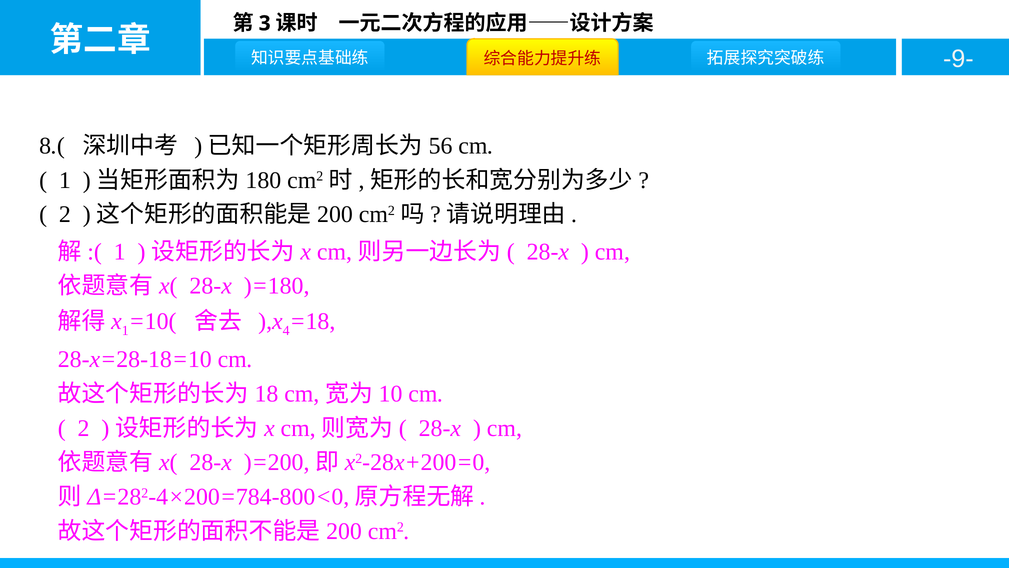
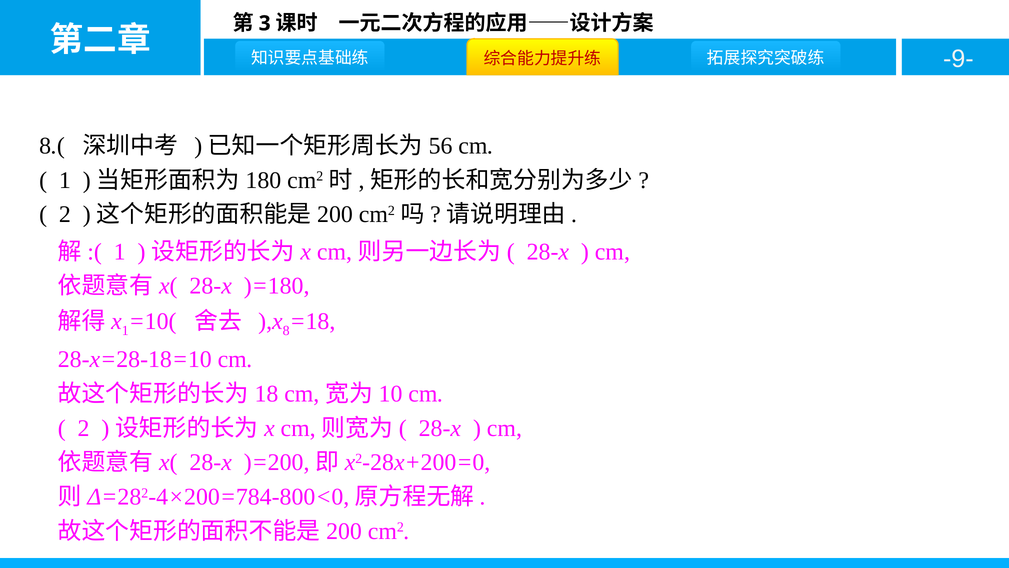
4: 4 -> 8
